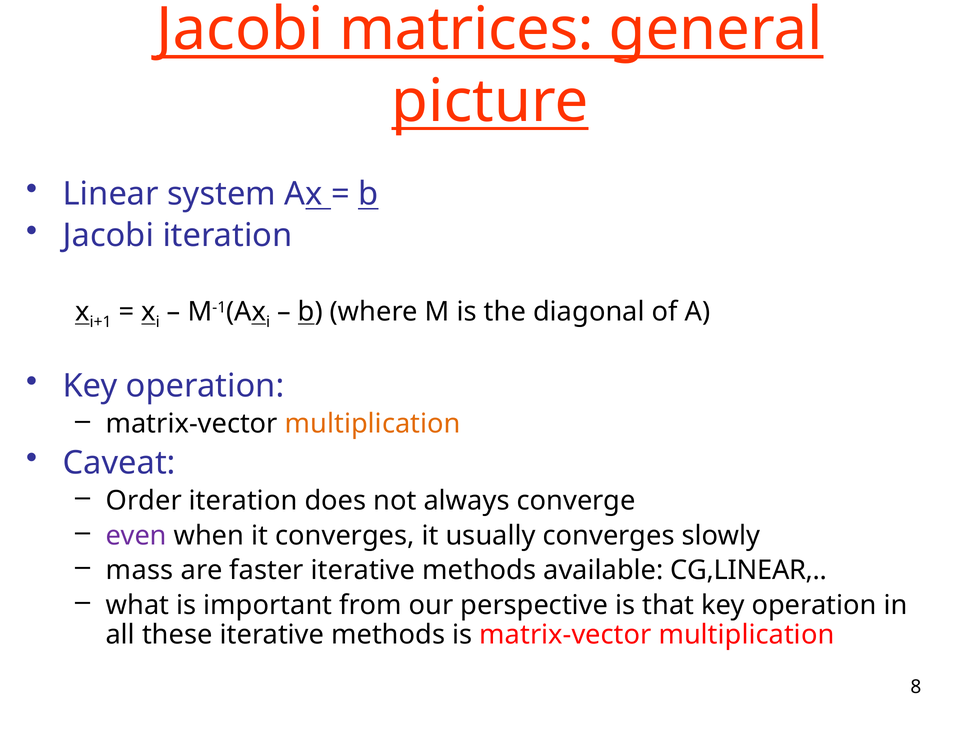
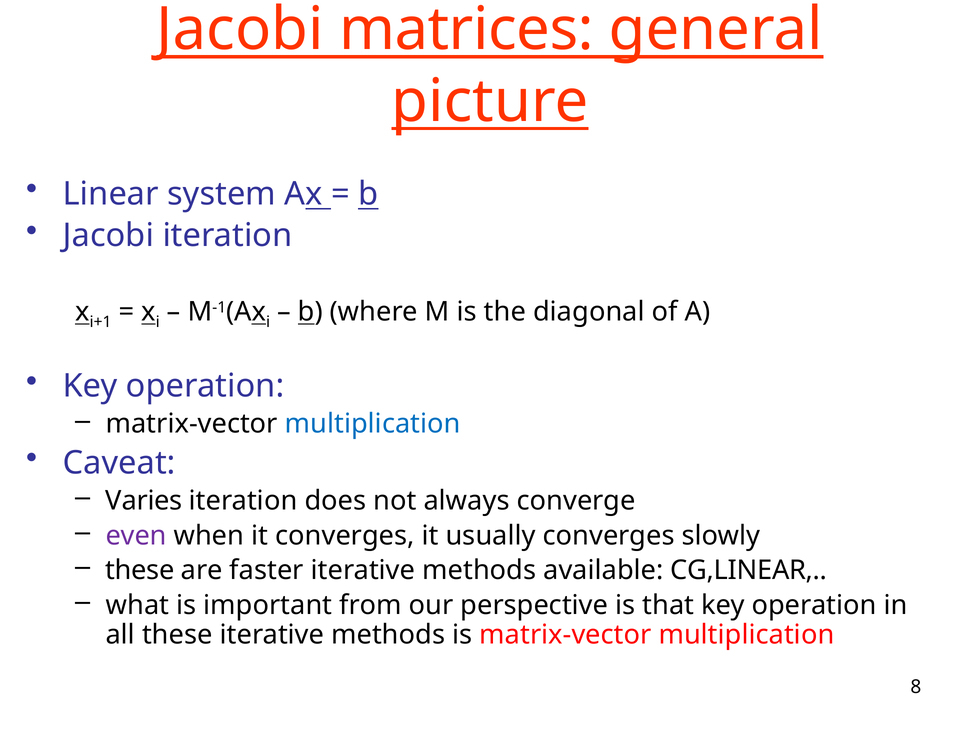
multiplication at (373, 424) colour: orange -> blue
Order: Order -> Varies
mass at (140, 570): mass -> these
